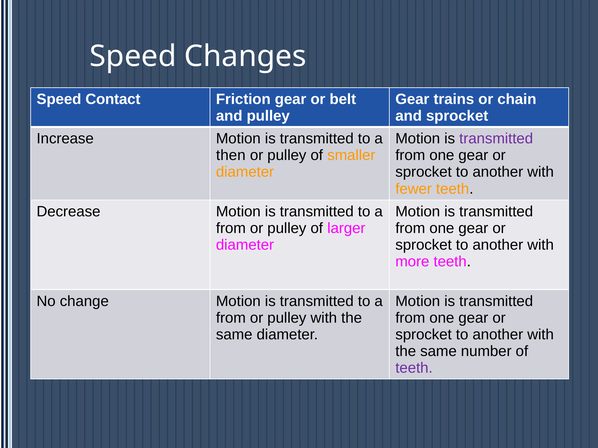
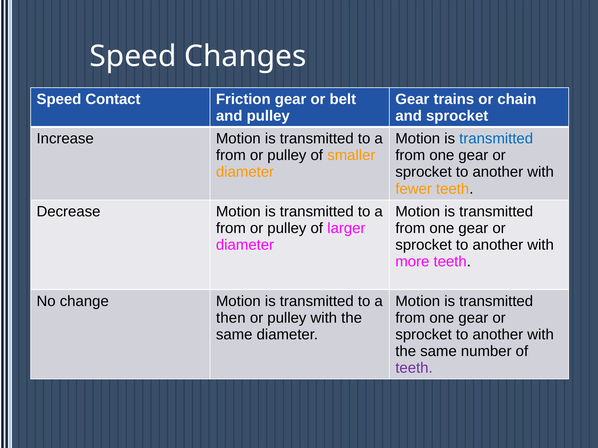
transmitted at (496, 139) colour: purple -> blue
then at (231, 156): then -> from
from at (231, 318): from -> then
